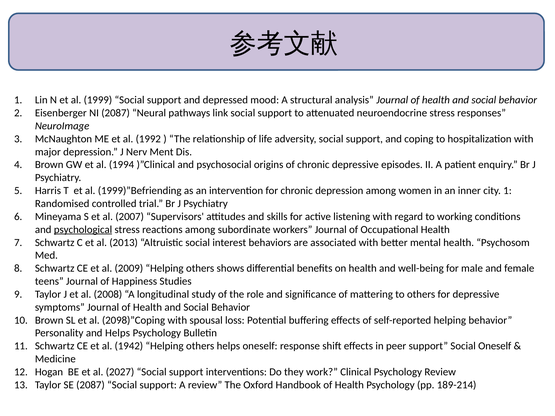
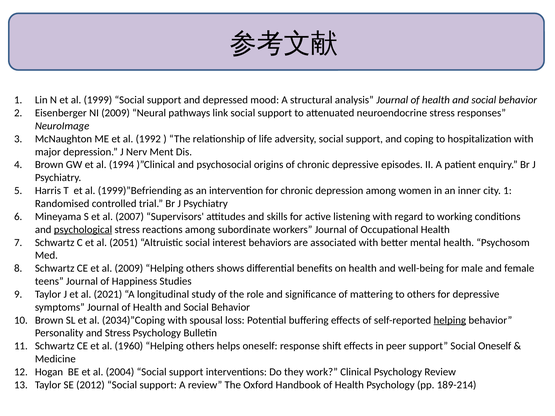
NI 2087: 2087 -> 2009
2013: 2013 -> 2051
2008: 2008 -> 2021
2098)”Coping: 2098)”Coping -> 2034)”Coping
helping at (450, 320) underline: none -> present
and Helps: Helps -> Stress
1942: 1942 -> 1960
2027: 2027 -> 2004
SE 2087: 2087 -> 2012
